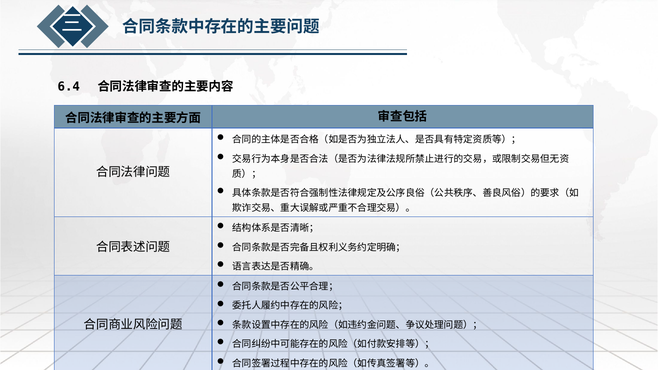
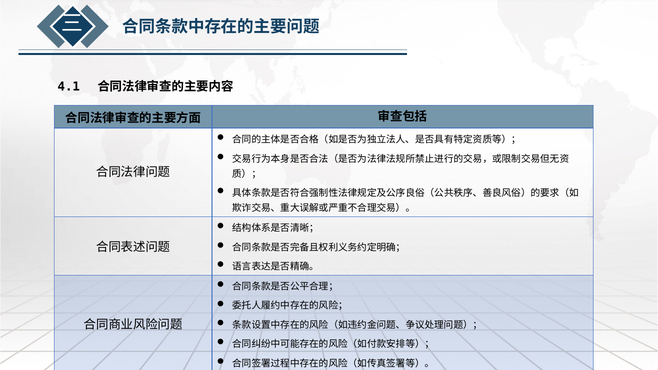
6.4: 6.4 -> 4.1
